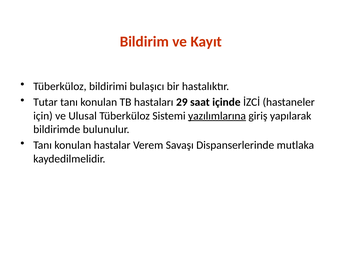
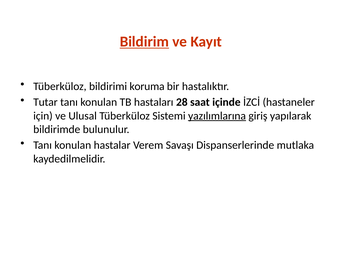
Bildirim underline: none -> present
bulaşıcı: bulaşıcı -> koruma
29: 29 -> 28
